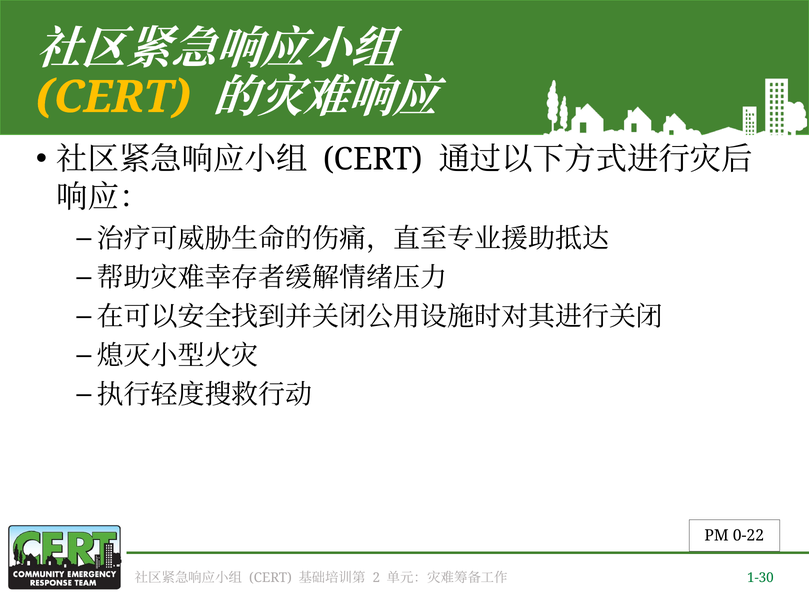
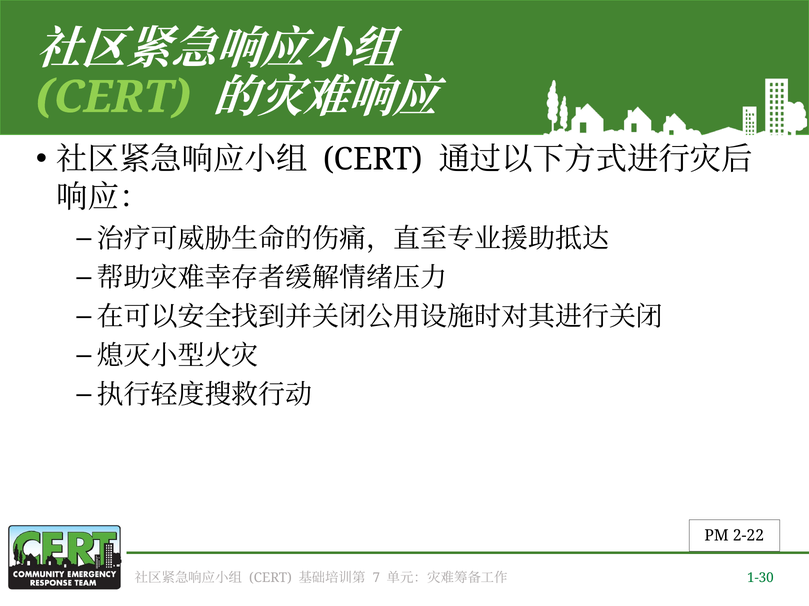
CERT at (113, 97) colour: yellow -> light green
0-22: 0-22 -> 2-22
2: 2 -> 7
